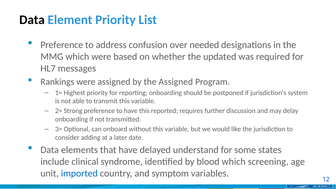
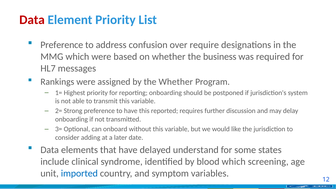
Data at (32, 20) colour: black -> red
needed: needed -> require
updated: updated -> business
the Assigned: Assigned -> Whether
